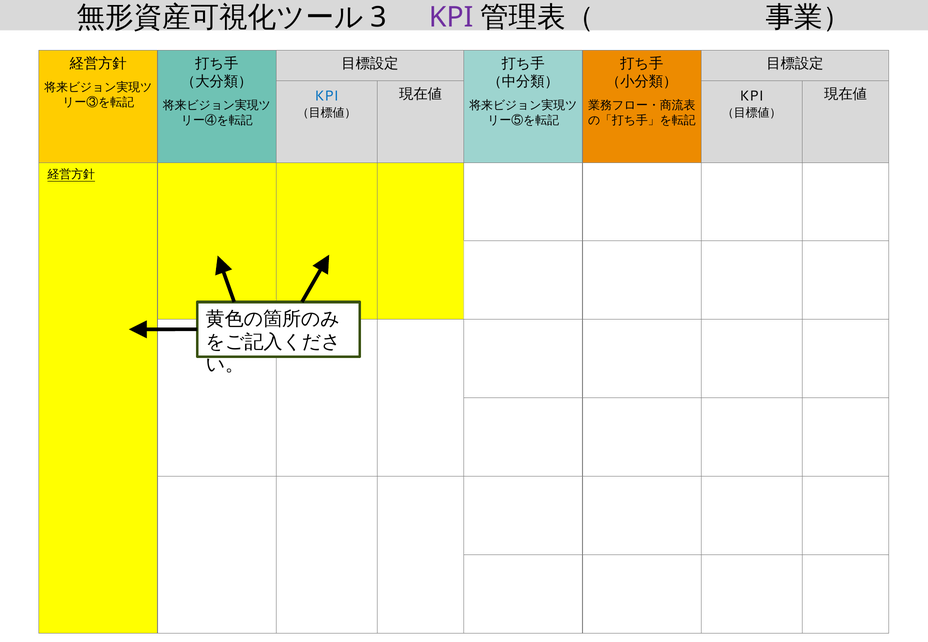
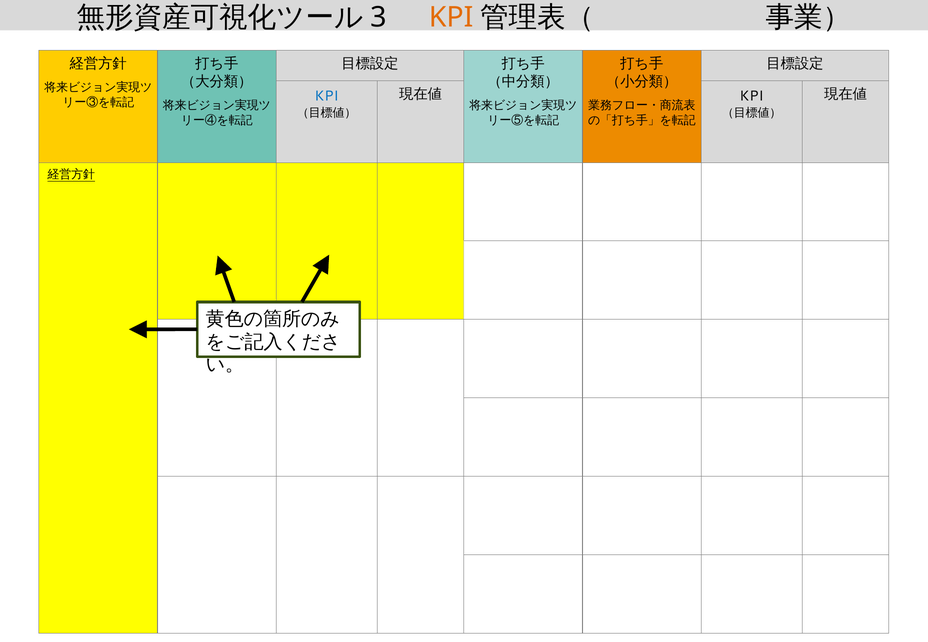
KPI at (451, 17) colour: purple -> orange
